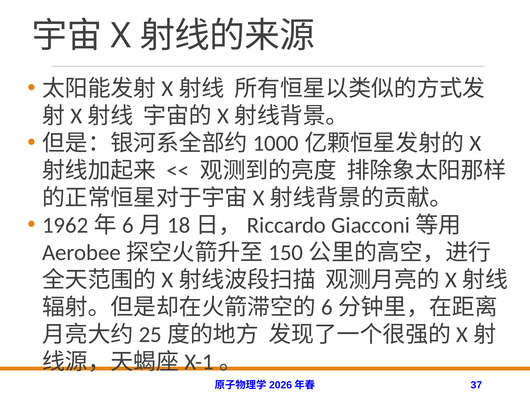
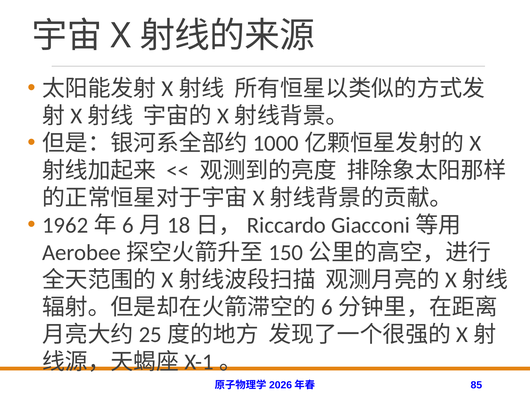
37: 37 -> 85
